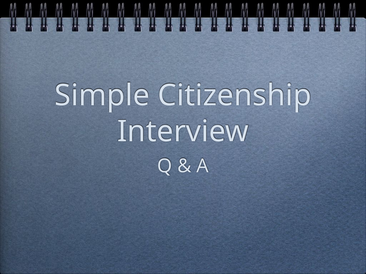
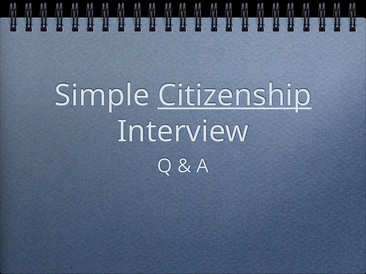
Citizenship underline: none -> present
